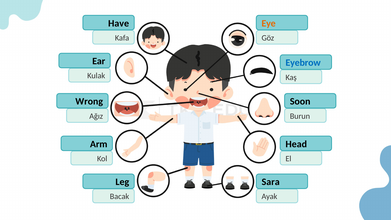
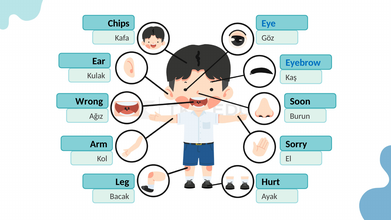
Have: Have -> Chips
Eye colour: orange -> blue
Head: Head -> Sorry
Sara: Sara -> Hurt
